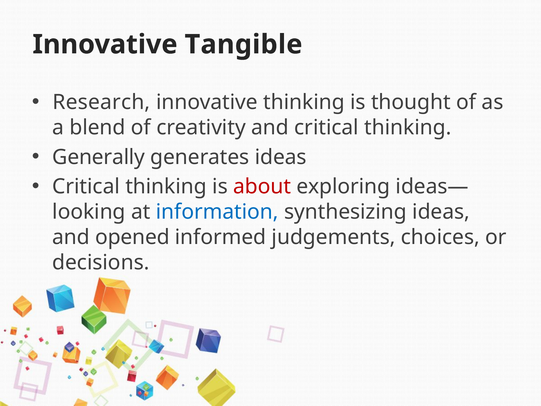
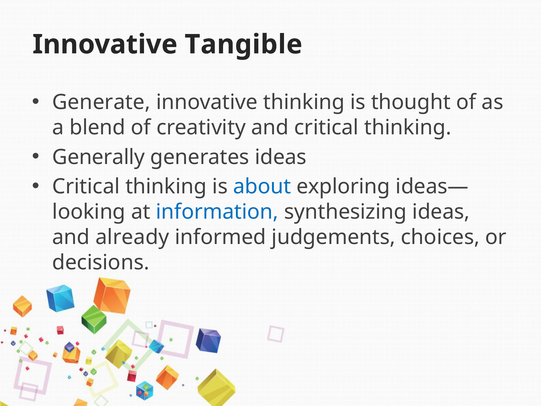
Research: Research -> Generate
about colour: red -> blue
opened: opened -> already
